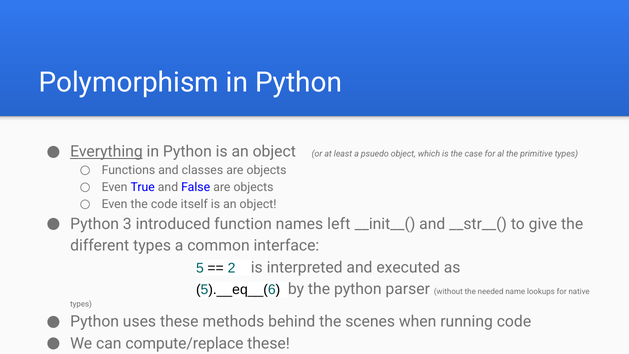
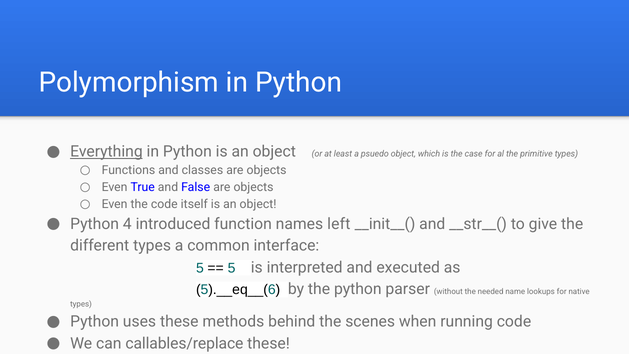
3: 3 -> 4
2 at (232, 268): 2 -> 5
compute/replace: compute/replace -> callables/replace
